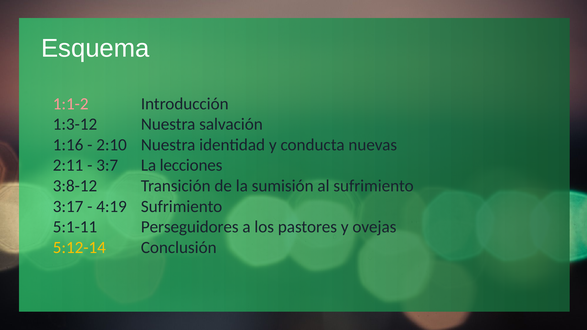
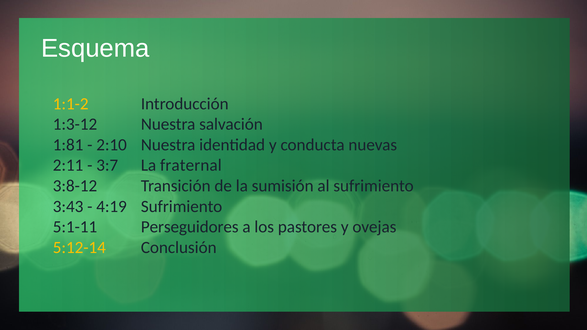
1:1-2 colour: pink -> yellow
1:16: 1:16 -> 1:81
lecciones: lecciones -> fraternal
3:17: 3:17 -> 3:43
